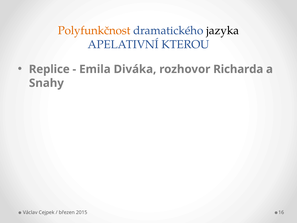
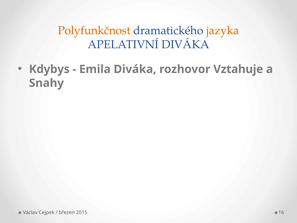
jazyka colour: black -> orange
APELATIVNÍ KTEROU: KTEROU -> DIVÁKA
Replice: Replice -> Kdybys
Richarda: Richarda -> Vztahuje
